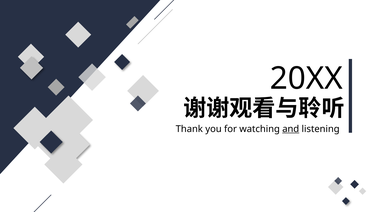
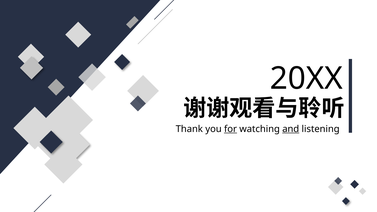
for underline: none -> present
